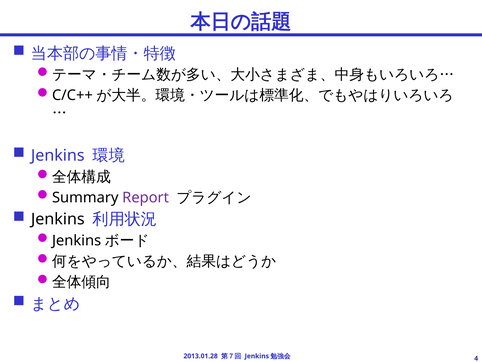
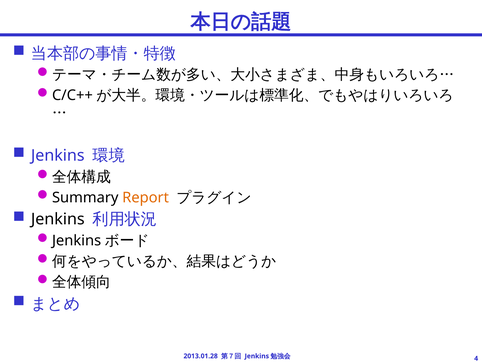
Report colour: purple -> orange
